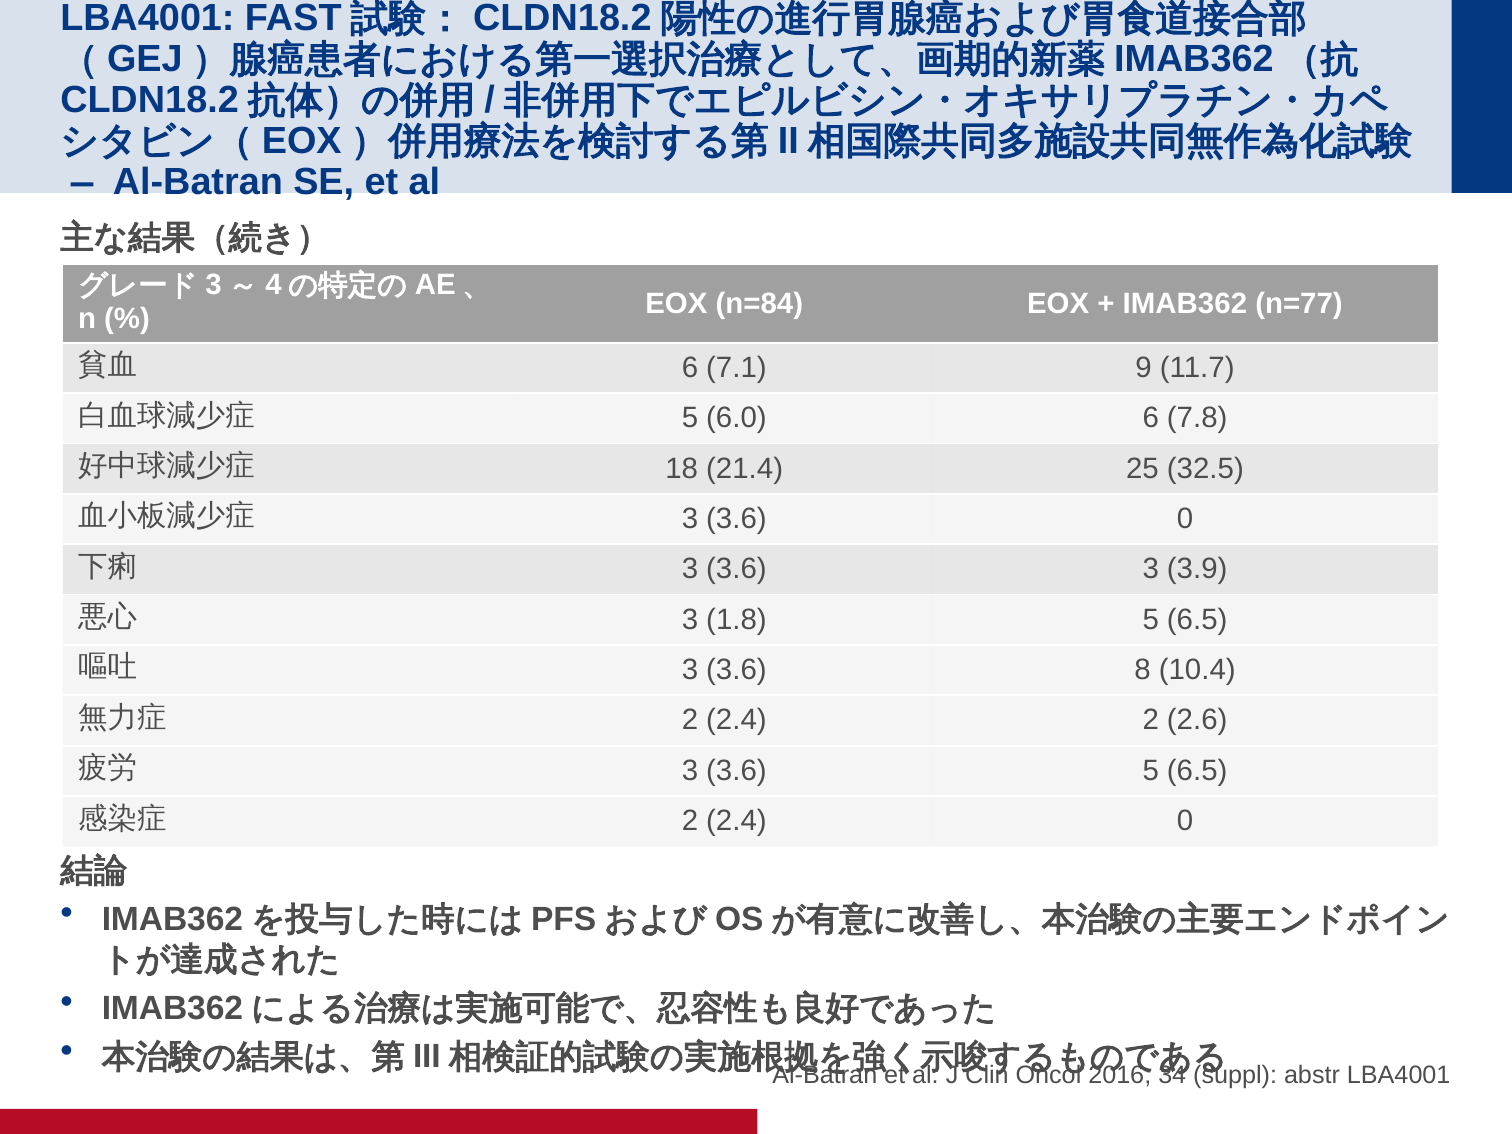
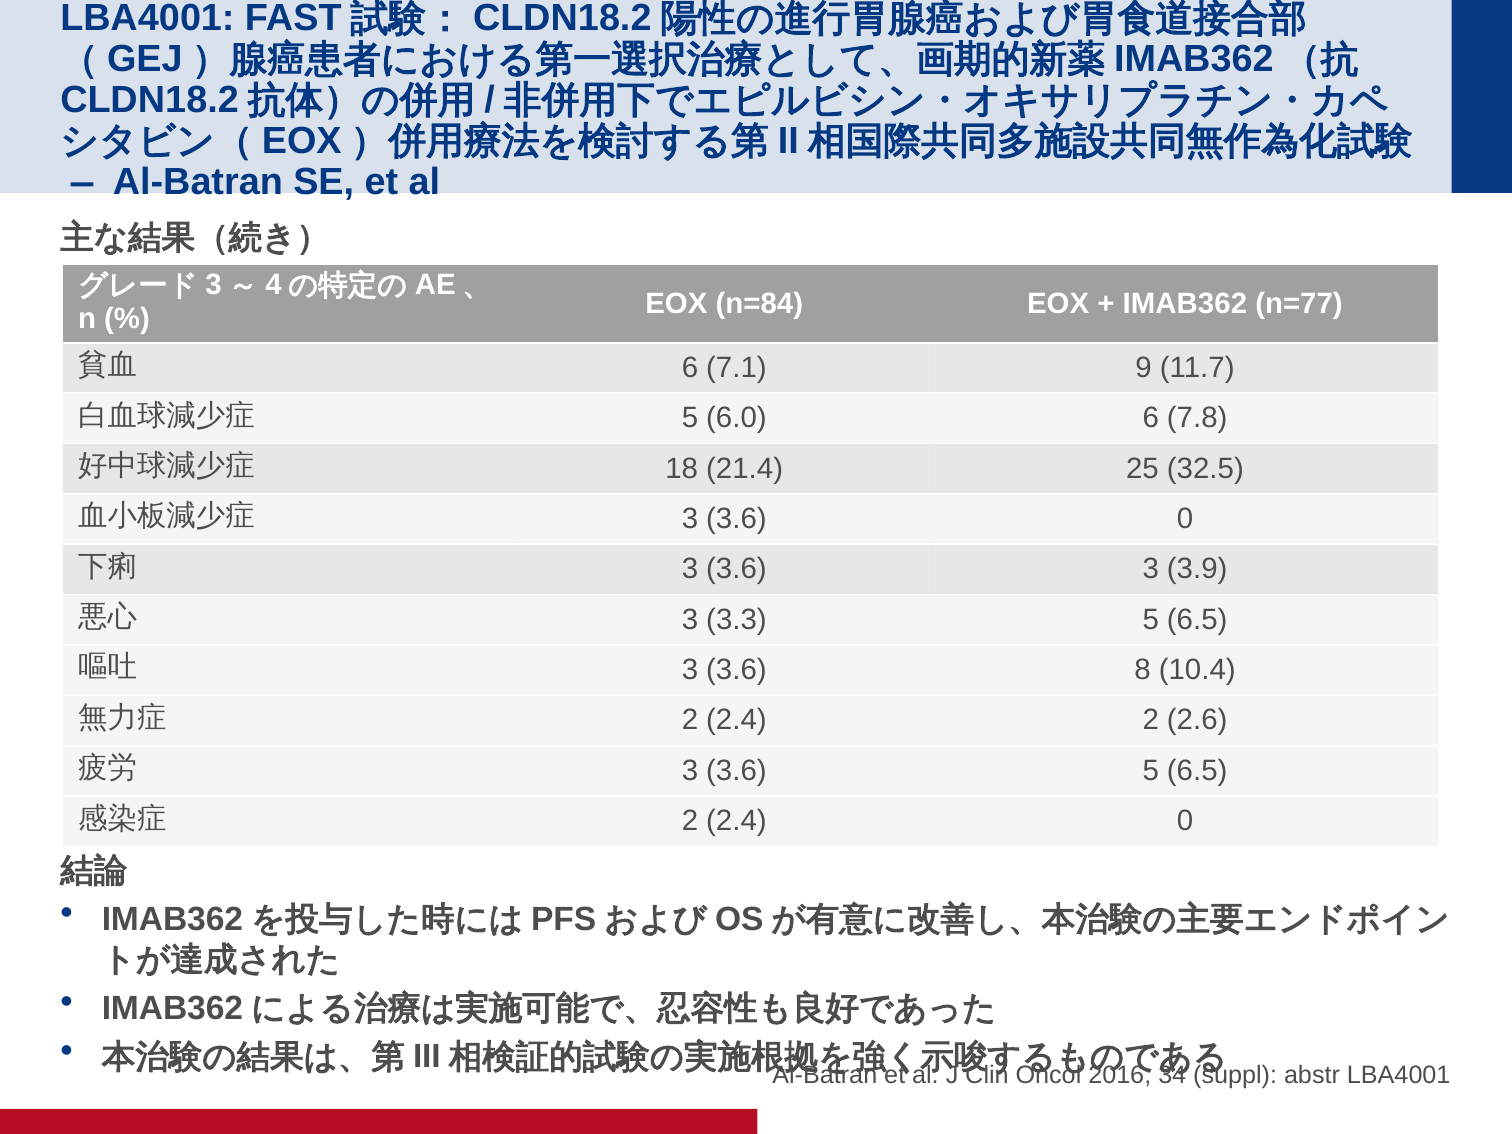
1.8: 1.8 -> 3.3
